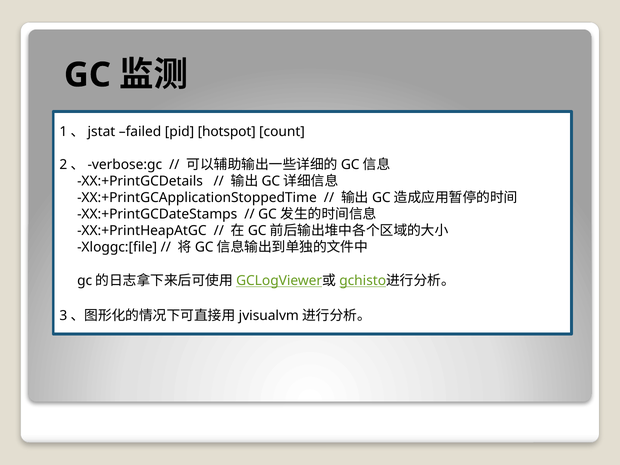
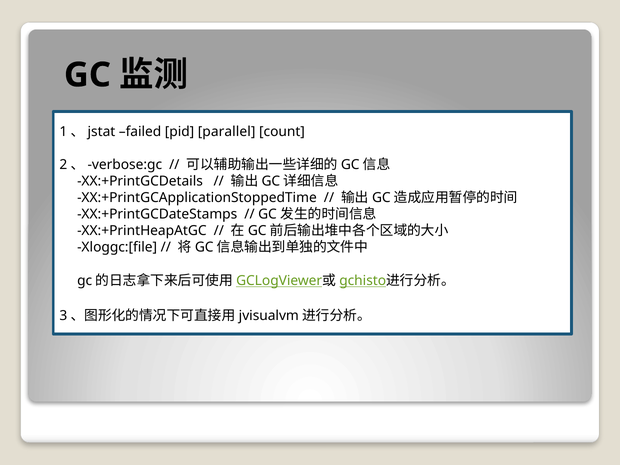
hotspot: hotspot -> parallel
